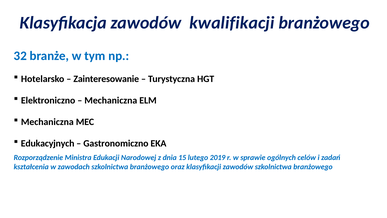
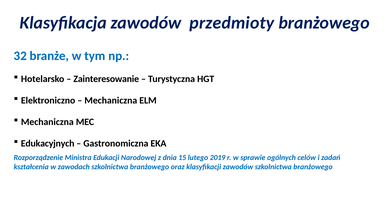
kwalifikacji: kwalifikacji -> przedmioty
Gastronomiczno: Gastronomiczno -> Gastronomiczna
